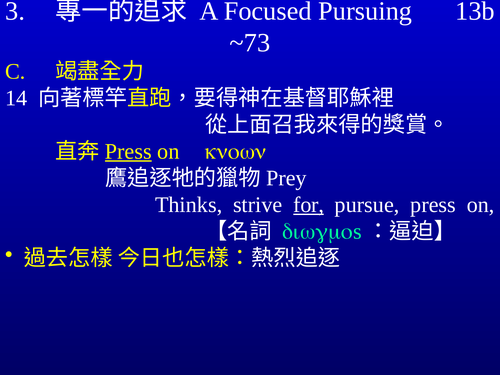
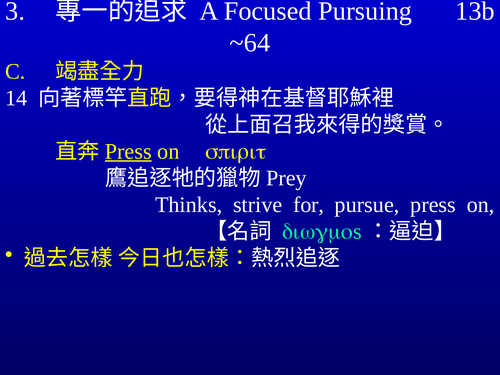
~73: ~73 -> ~64
known: known -> spirit
for underline: present -> none
